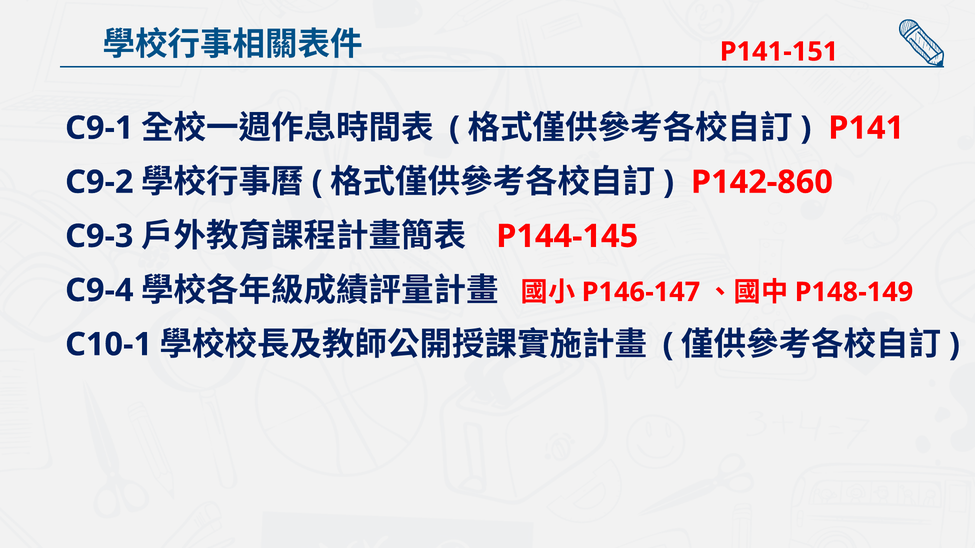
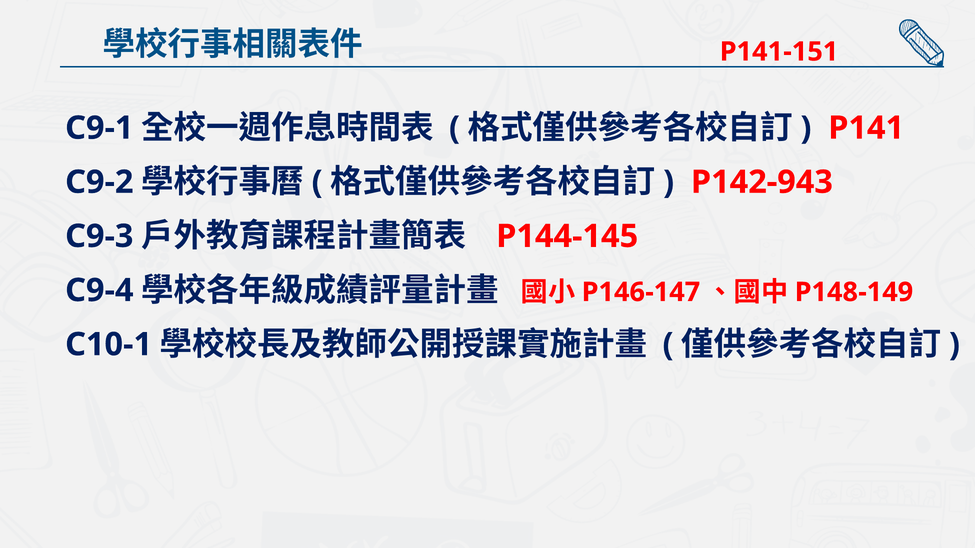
P142-860: P142-860 -> P142-943
